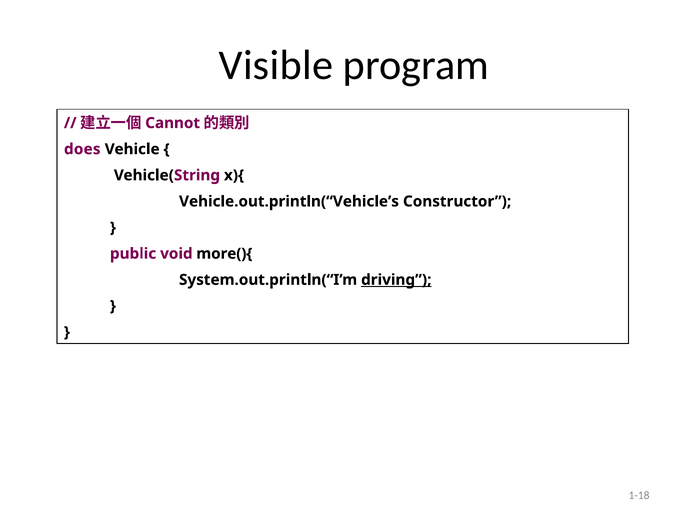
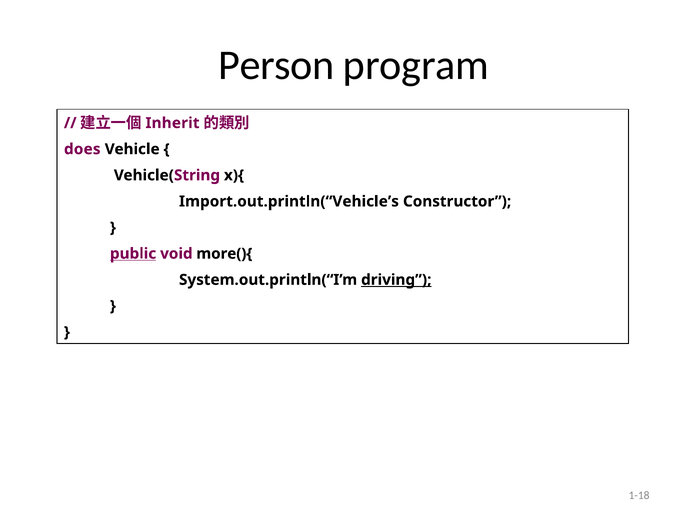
Visible: Visible -> Person
Cannot: Cannot -> Inherit
Vehicle.out.println(“Vehicle’s: Vehicle.out.println(“Vehicle’s -> Import.out.println(“Vehicle’s
public underline: none -> present
